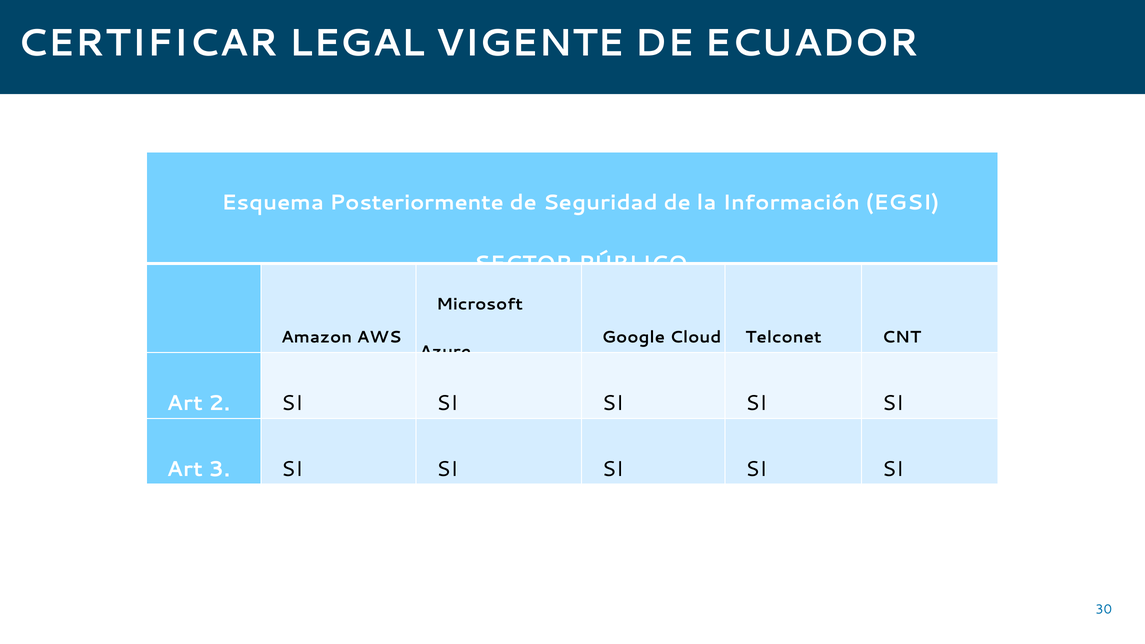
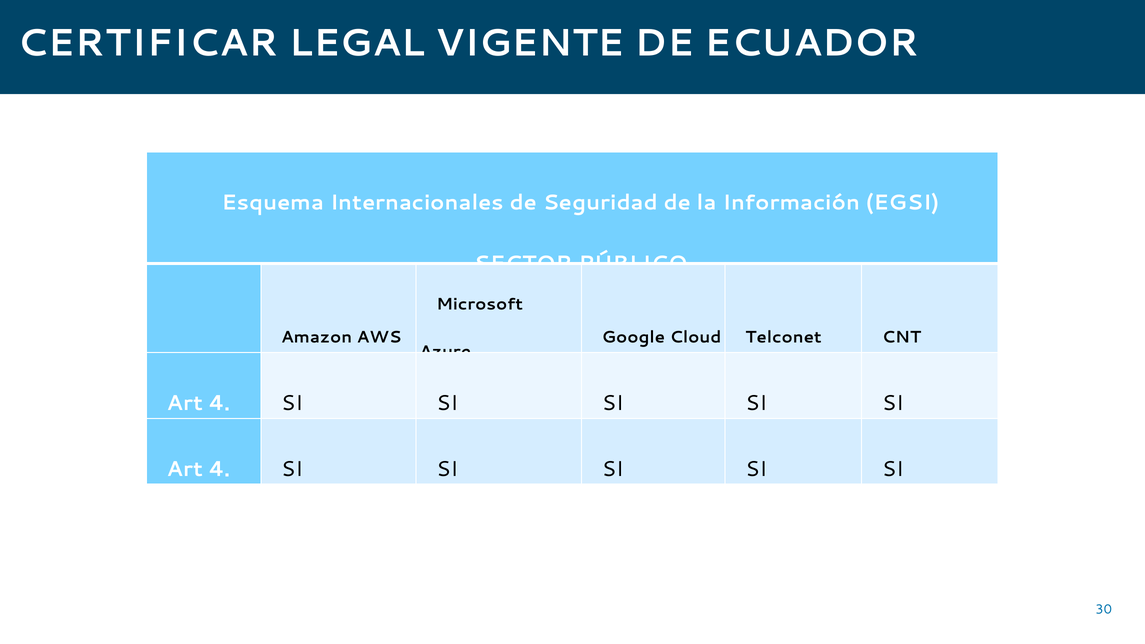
Posteriormente: Posteriormente -> Internacionales
2 at (219, 403): 2 -> 4
3 at (219, 469): 3 -> 4
